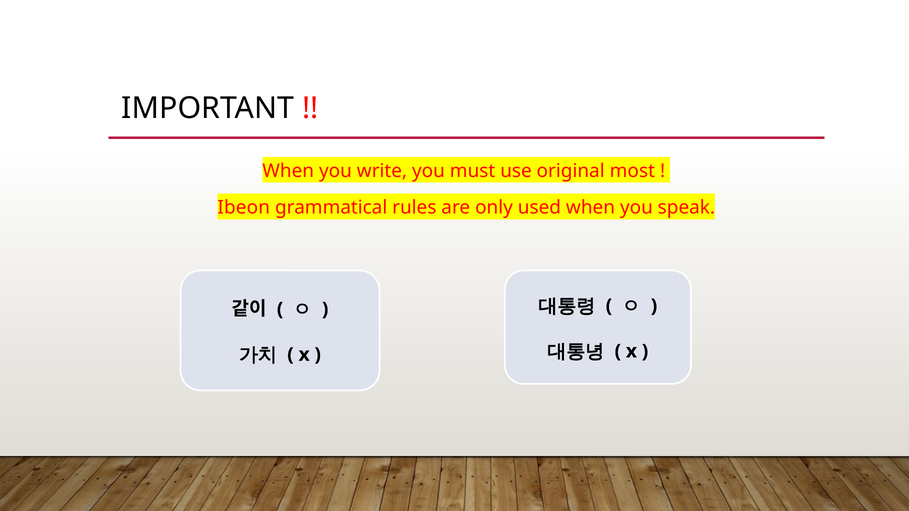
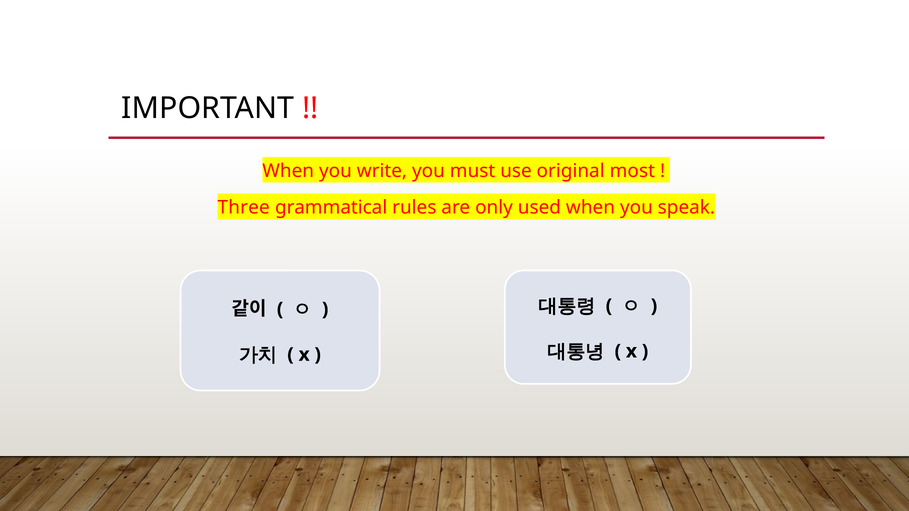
Ibeon: Ibeon -> Three
